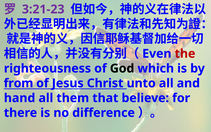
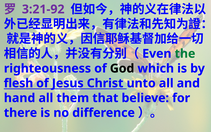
3:21-23: 3:21-23 -> 3:21-92
the colour: red -> green
from: from -> flesh
